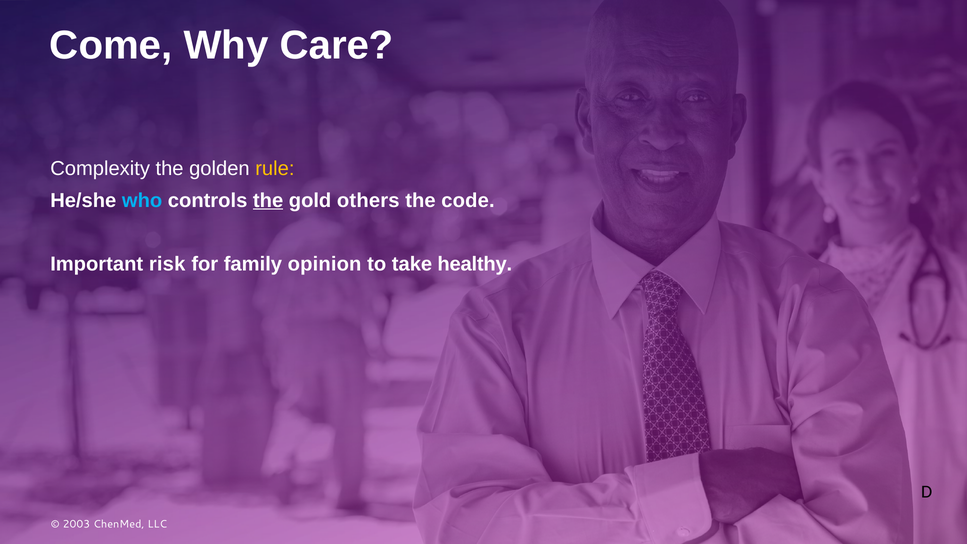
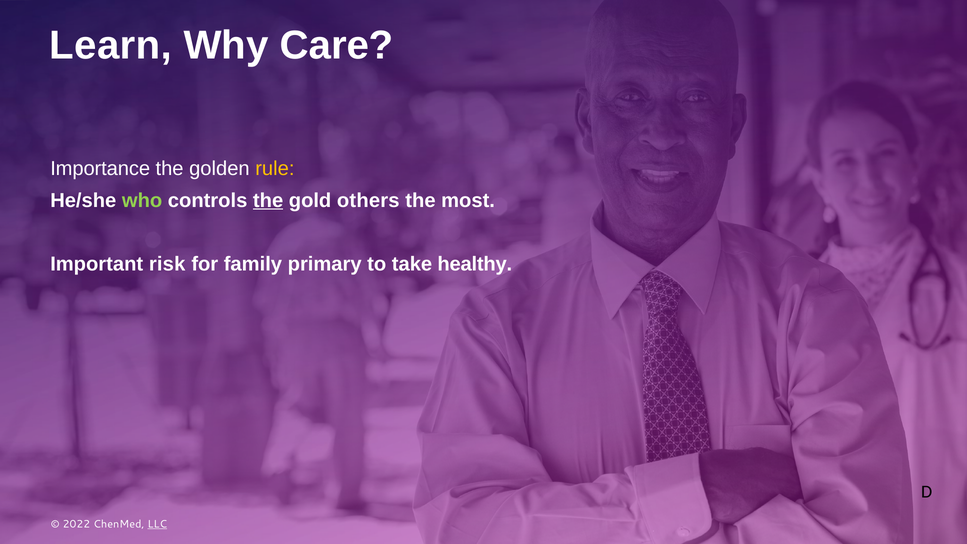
Come: Come -> Learn
Complexity: Complexity -> Importance
who colour: light blue -> light green
code: code -> most
opinion: opinion -> primary
2003: 2003 -> 2022
LLC underline: none -> present
